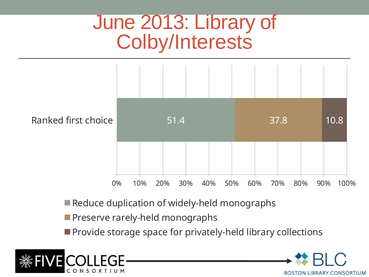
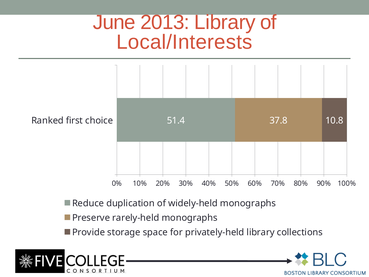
Colby/Interests: Colby/Interests -> Local/Interests
